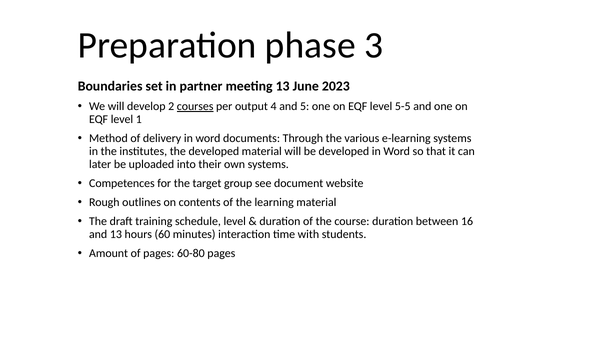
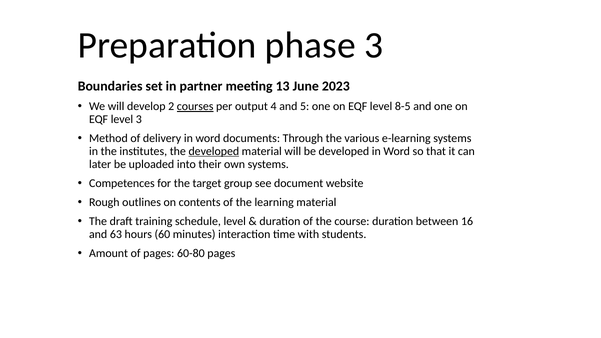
5-5: 5-5 -> 8-5
level 1: 1 -> 3
developed at (214, 151) underline: none -> present
and 13: 13 -> 63
